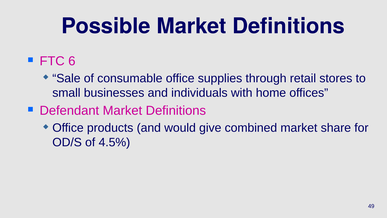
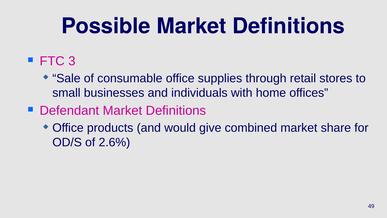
6: 6 -> 3
4.5%: 4.5% -> 2.6%
